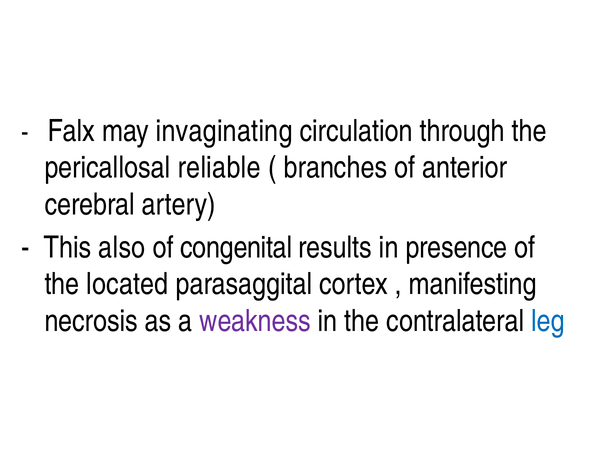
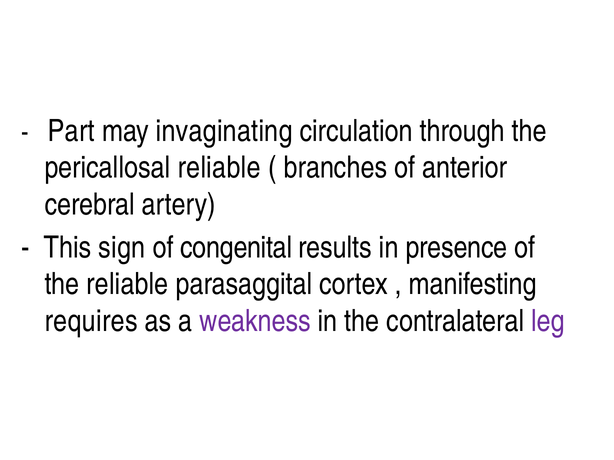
Falx: Falx -> Part
also: also -> sign
the located: located -> reliable
necrosis: necrosis -> requires
leg colour: blue -> purple
